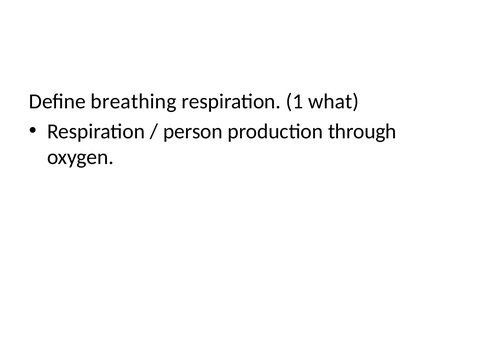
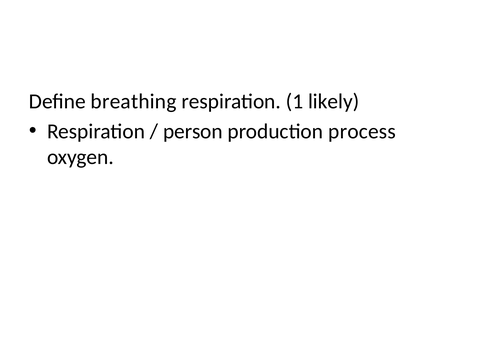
what: what -> likely
through: through -> process
